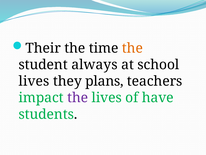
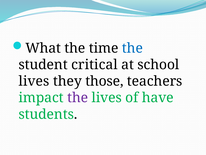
Their: Their -> What
the at (132, 48) colour: orange -> blue
always: always -> critical
plans: plans -> those
